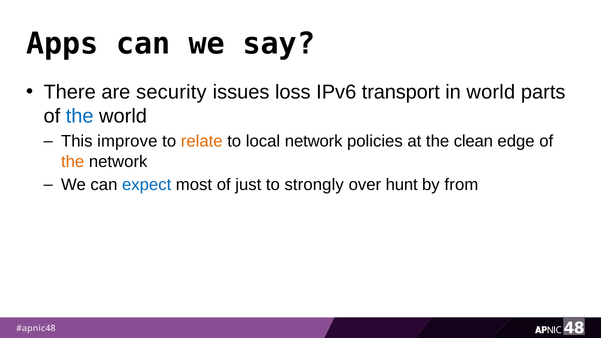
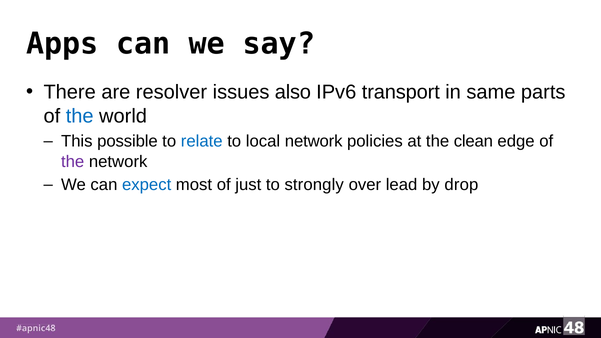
security: security -> resolver
loss: loss -> also
in world: world -> same
improve: improve -> possible
relate colour: orange -> blue
the at (73, 162) colour: orange -> purple
hunt: hunt -> lead
from: from -> drop
